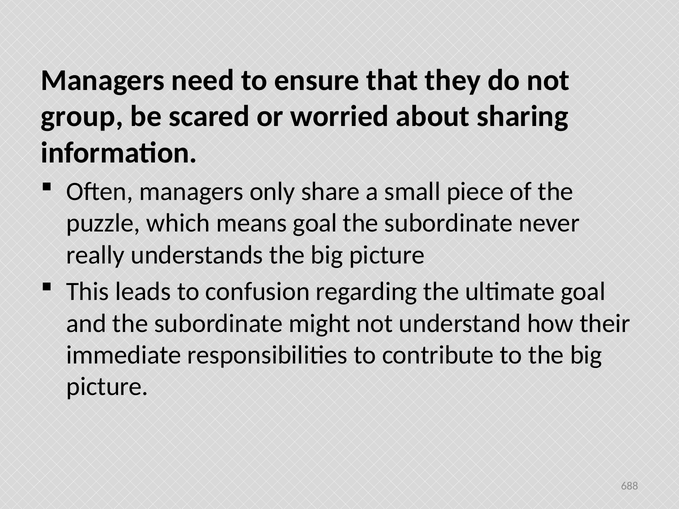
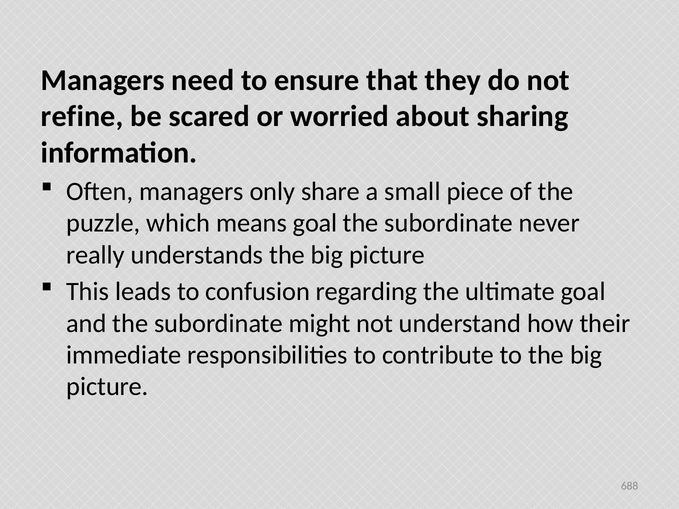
group: group -> refine
